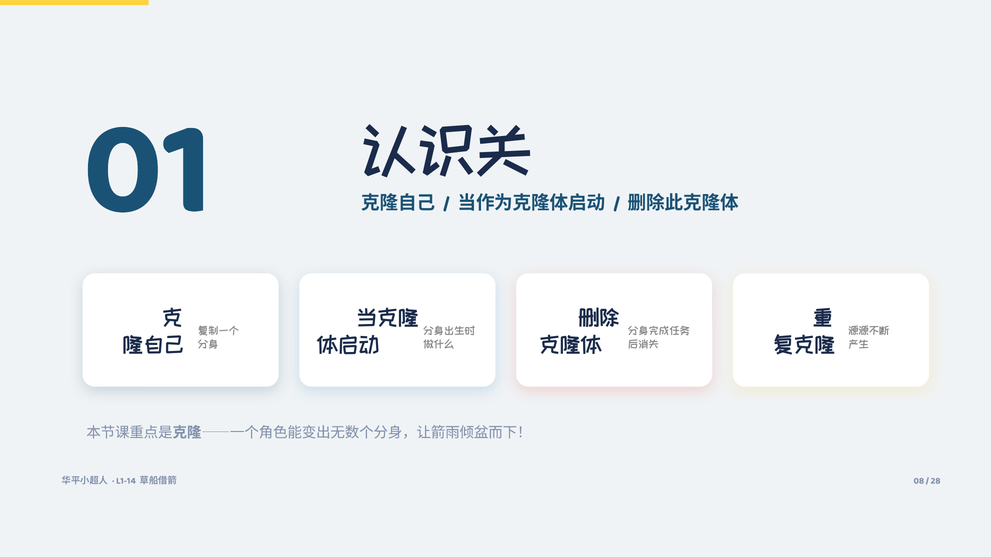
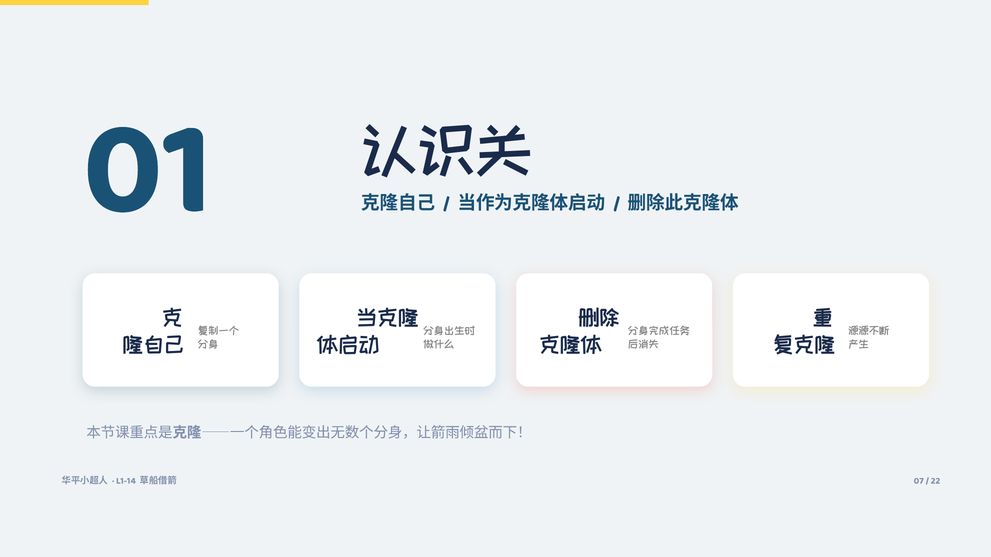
08: 08 -> 07
28: 28 -> 22
